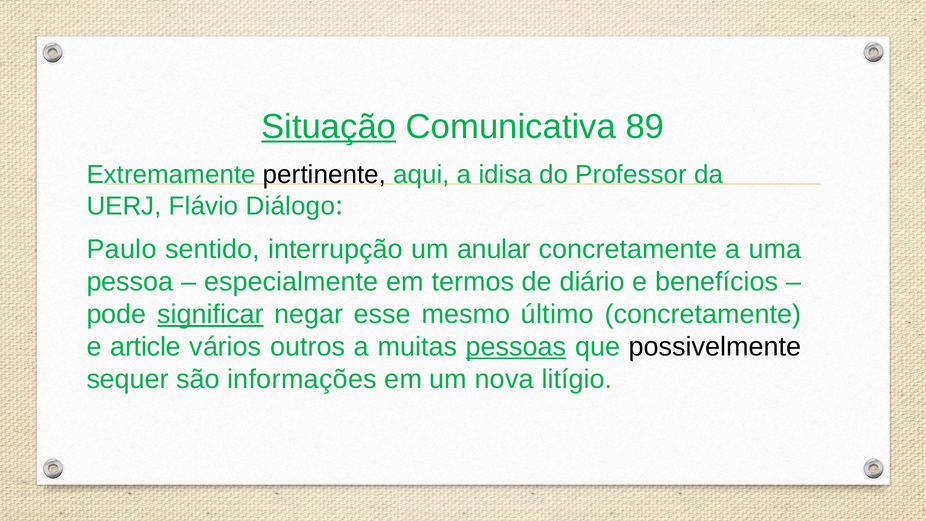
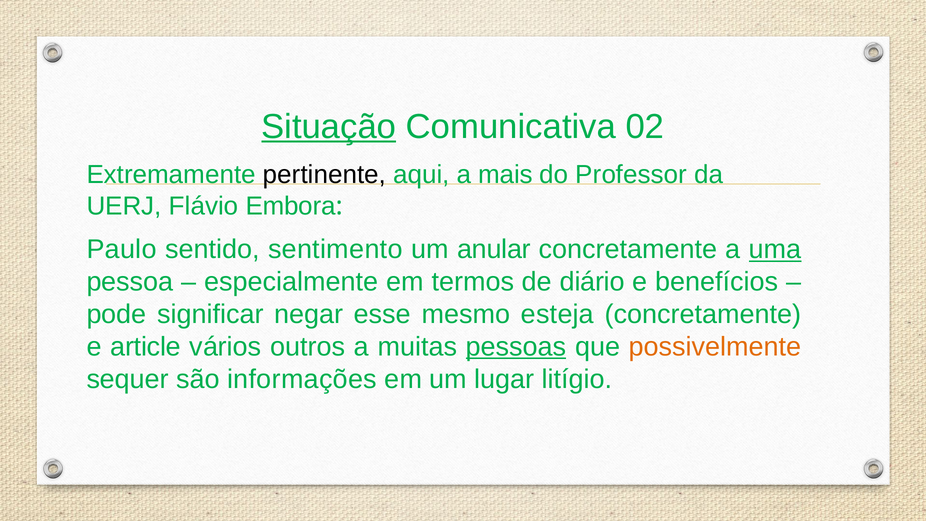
89: 89 -> 02
idisa: idisa -> mais
Diálogo: Diálogo -> Embora
interrupção: interrupção -> sentimento
uma underline: none -> present
significar underline: present -> none
último: último -> esteja
possivelmente colour: black -> orange
nova: nova -> lugar
